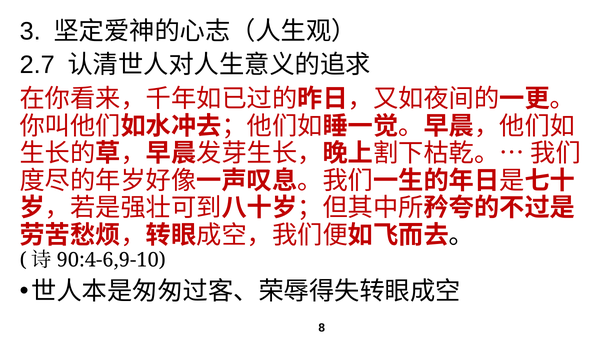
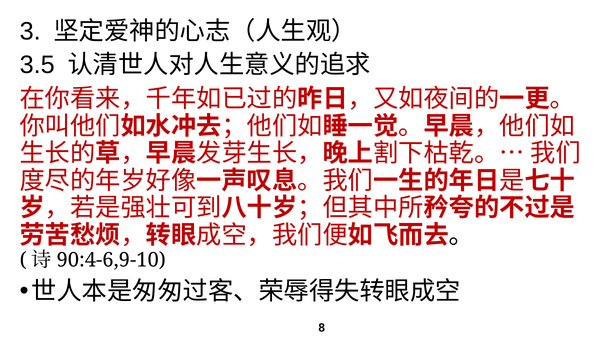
2.7: 2.7 -> 3.5
